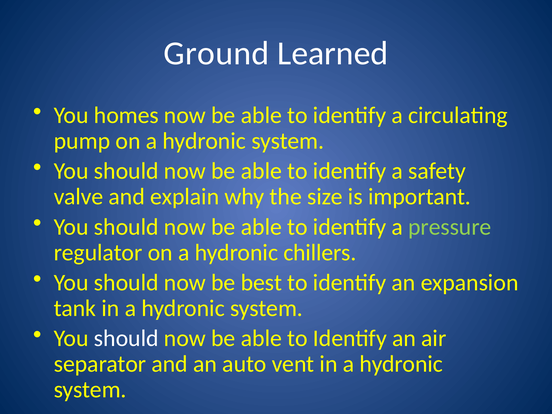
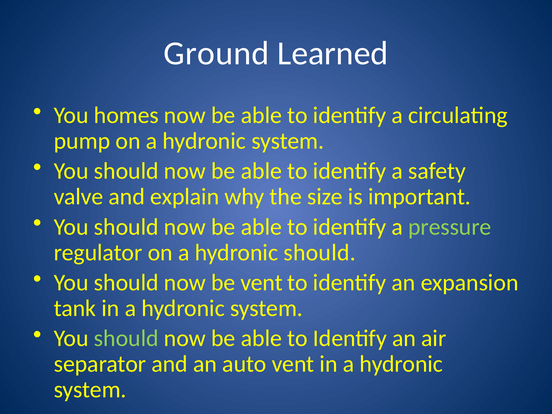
hydronic chillers: chillers -> should
be best: best -> vent
should at (126, 338) colour: white -> light green
